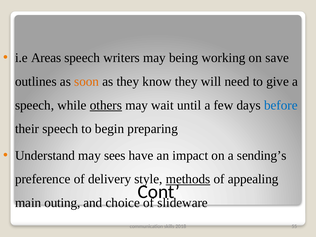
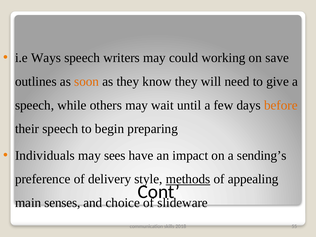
Areas: Areas -> Ways
being: being -> could
others underline: present -> none
before colour: blue -> orange
Understand: Understand -> Individuals
outing: outing -> senses
